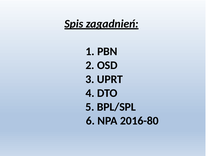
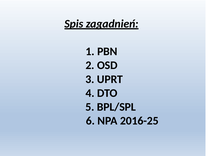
2016-80: 2016-80 -> 2016-25
